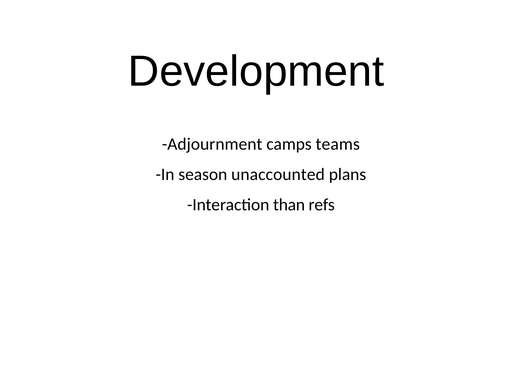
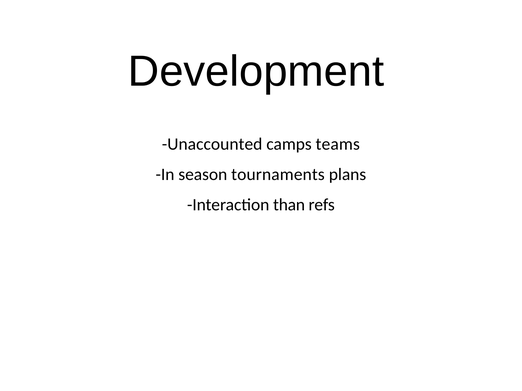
Adjournment: Adjournment -> Unaccounted
unaccounted: unaccounted -> tournaments
